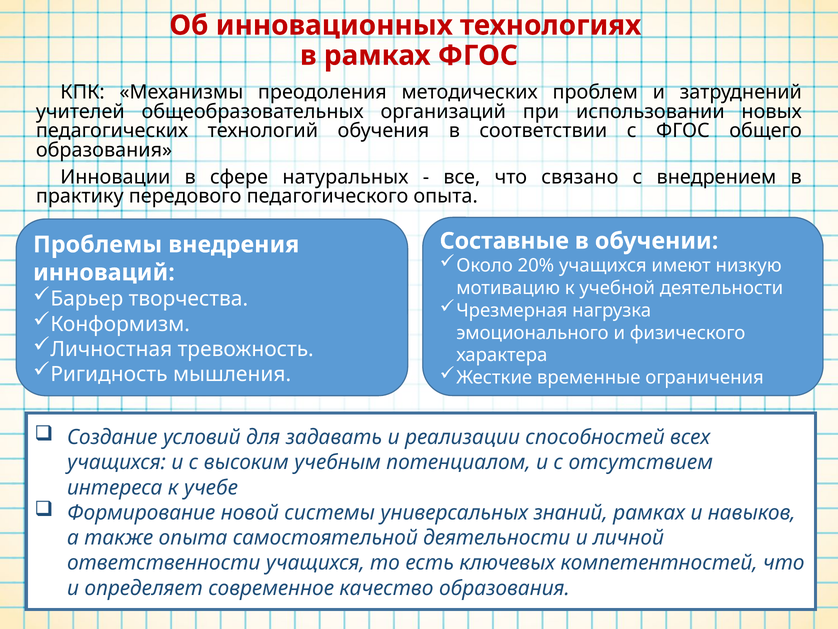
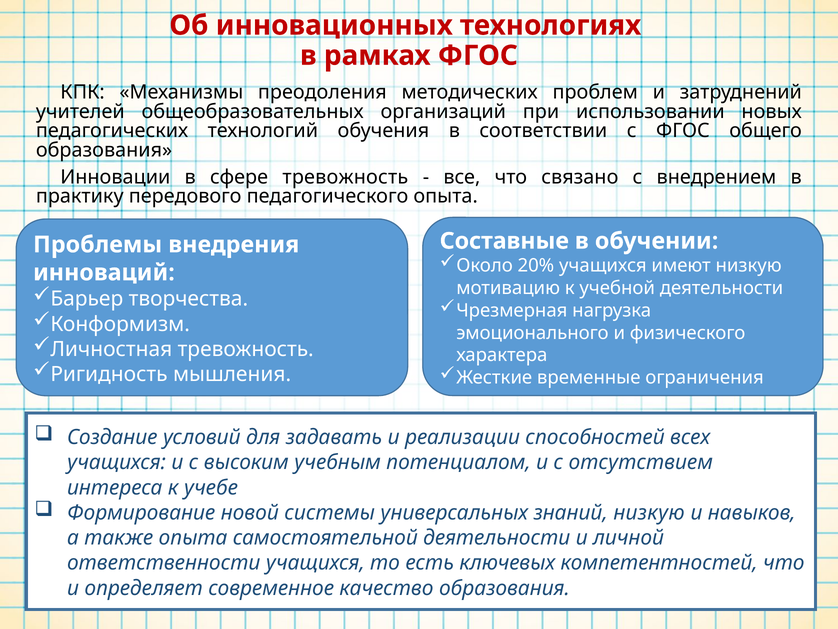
сфере натуральных: натуральных -> тревожность
знаний рамках: рамках -> низкую
